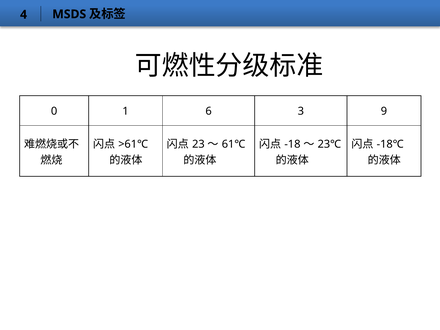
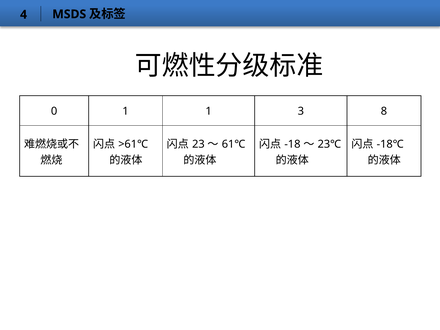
1 6: 6 -> 1
9: 9 -> 8
